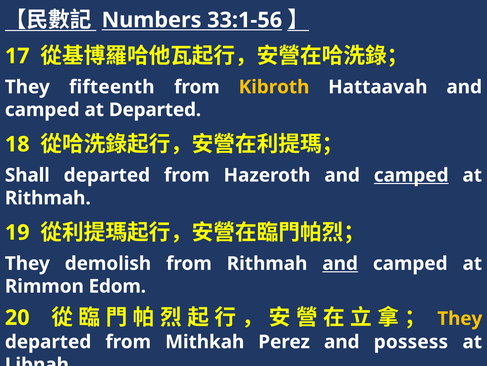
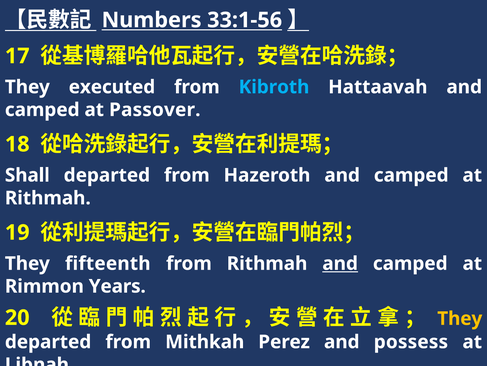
fifteenth: fifteenth -> executed
Kibroth colour: yellow -> light blue
at Departed: Departed -> Passover
camped at (411, 175) underline: present -> none
demolish: demolish -> fifteenth
Edom: Edom -> Years
